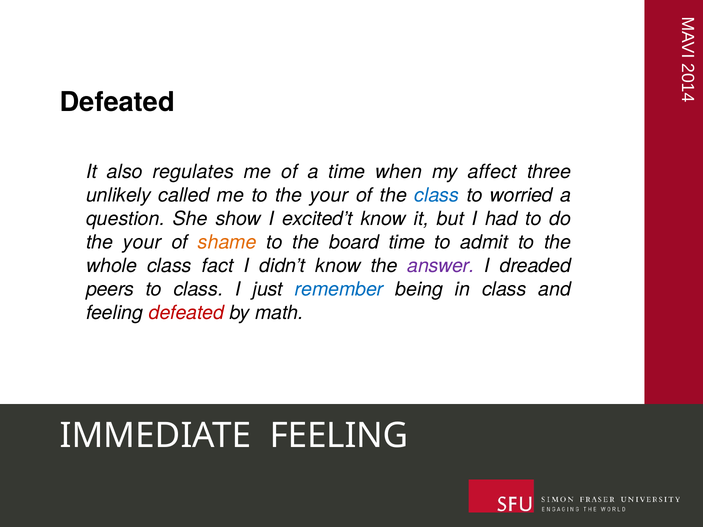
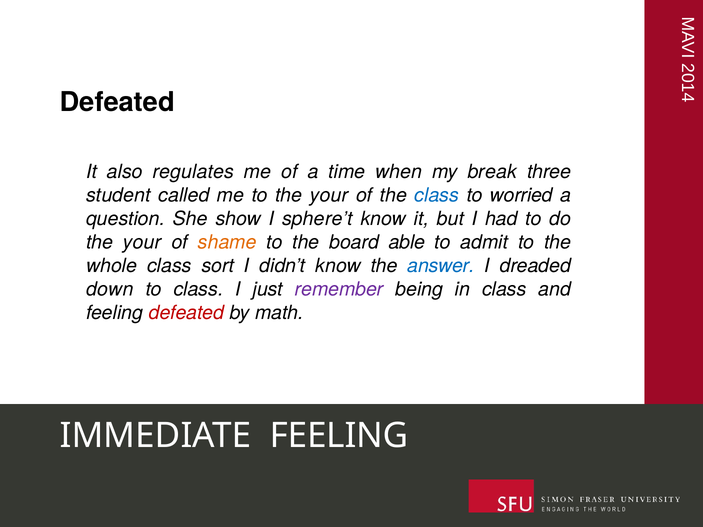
affect: affect -> break
unlikely: unlikely -> student
excited’t: excited’t -> sphere’t
board time: time -> able
fact: fact -> sort
answer colour: purple -> blue
peers: peers -> down
remember colour: blue -> purple
